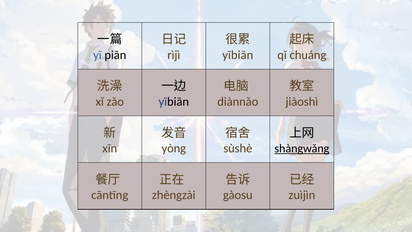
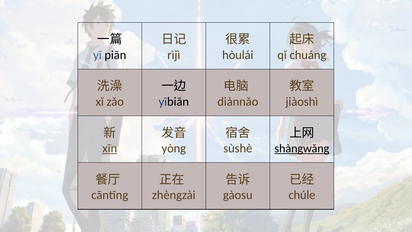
yībiān at (238, 55): yībiān -> hòulái
xīn underline: none -> present
zuìjìn: zuìjìn -> chúle
